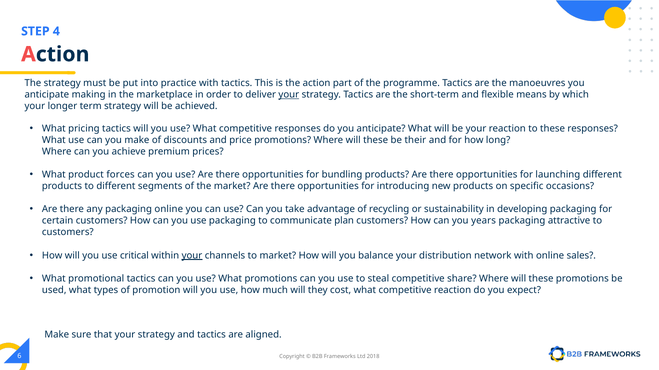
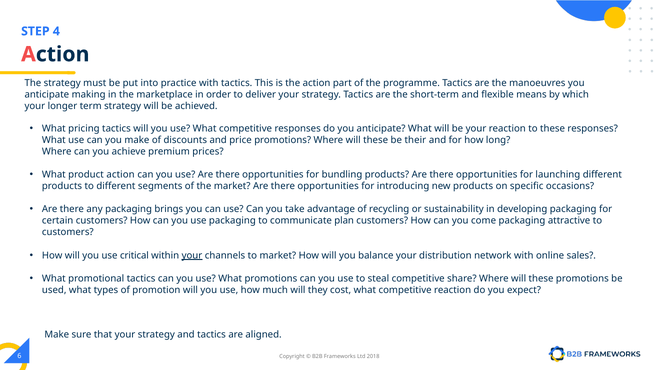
your at (289, 95) underline: present -> none
product forces: forces -> action
packaging online: online -> brings
years: years -> come
